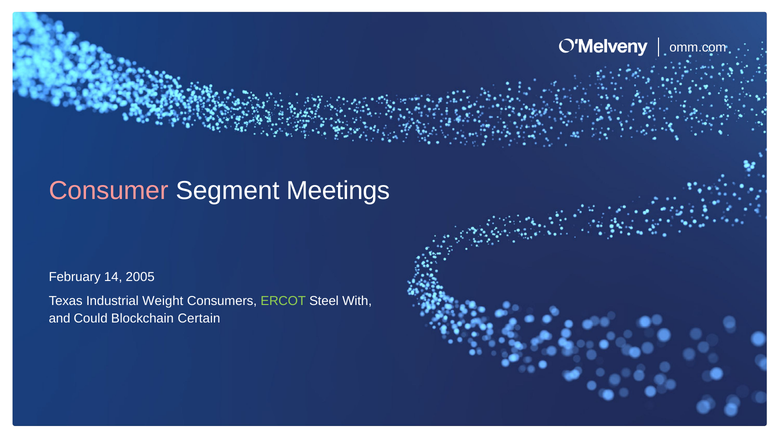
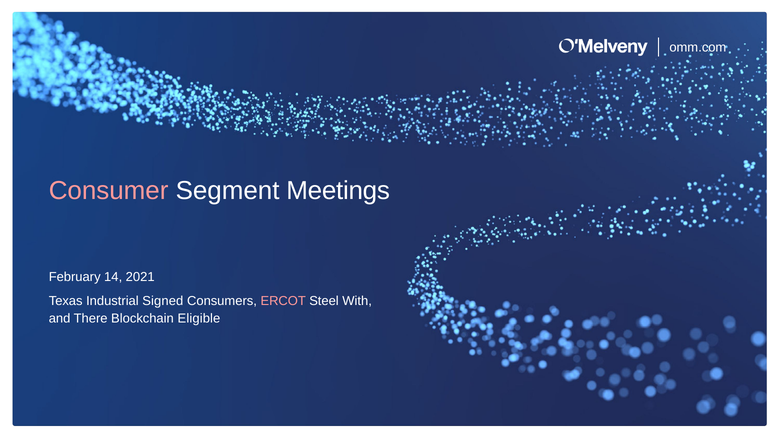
2005: 2005 -> 2021
Weight: Weight -> Signed
ERCOT colour: light green -> pink
Could: Could -> There
Certain: Certain -> Eligible
